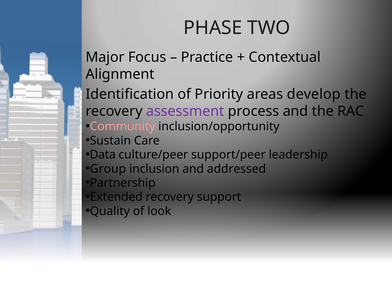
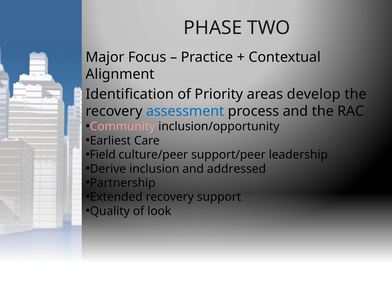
assessment colour: purple -> blue
Sustain: Sustain -> Earliest
Data: Data -> Field
Group: Group -> Derive
